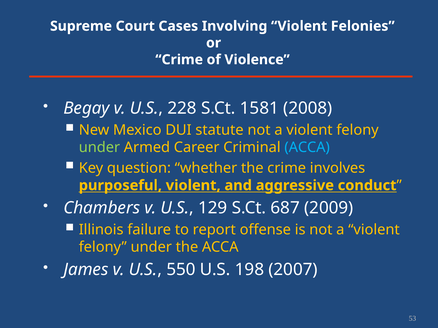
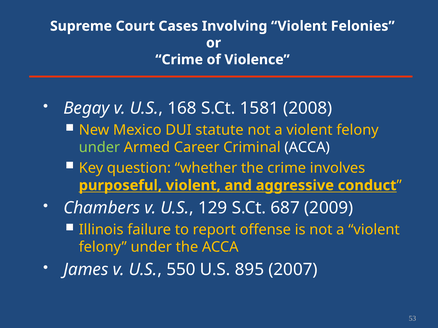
228: 228 -> 168
ACCA at (307, 148) colour: light blue -> white
198: 198 -> 895
